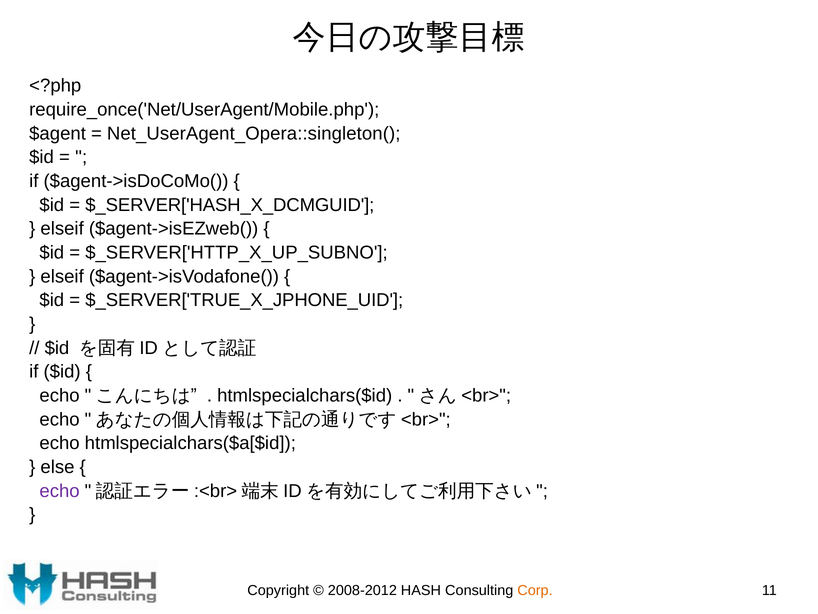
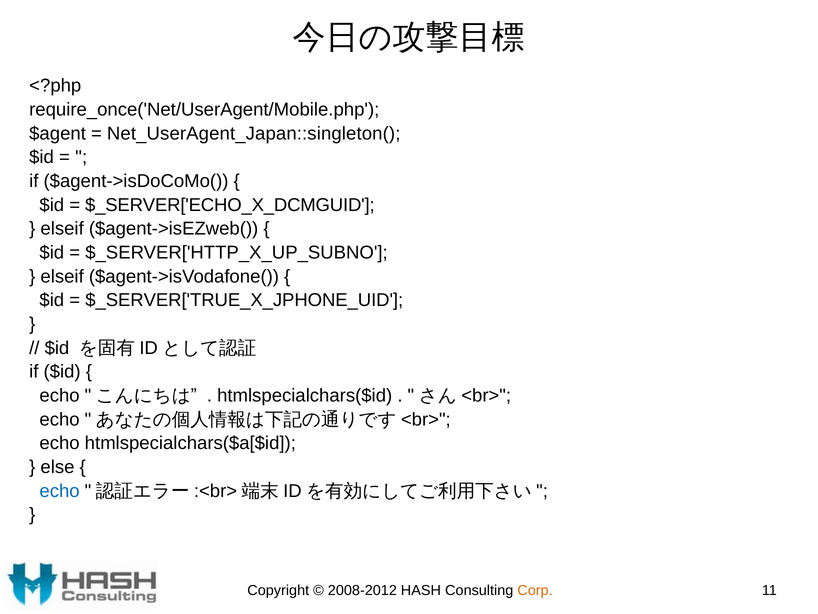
Net_UserAgent_Opera::singleton(: Net_UserAgent_Opera::singleton( -> Net_UserAgent_Japan::singleton(
$_SERVER['HASH_X_DCMGUID: $_SERVER['HASH_X_DCMGUID -> $_SERVER['ECHO_X_DCMGUID
echo at (60, 490) colour: purple -> blue
